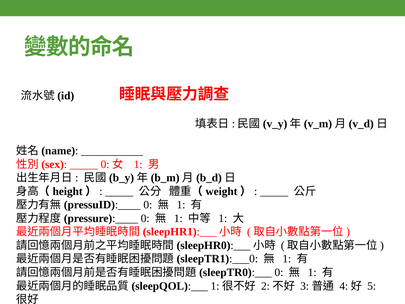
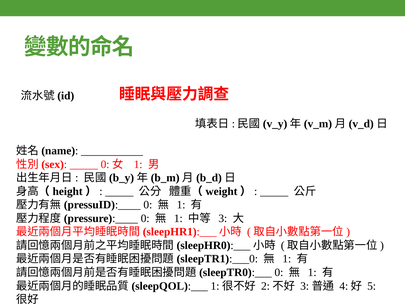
1 at (223, 218): 1 -> 3
